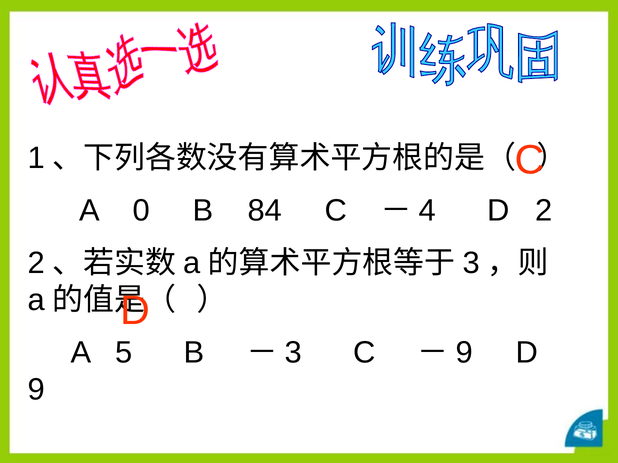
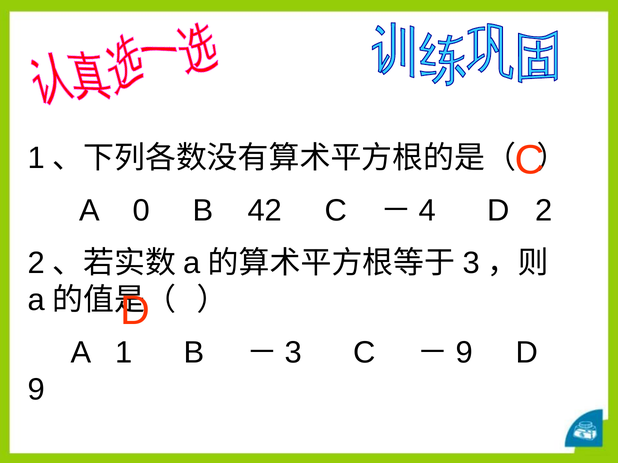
84: 84 -> 42
A 5: 5 -> 1
